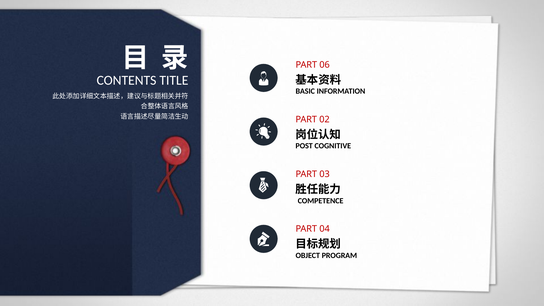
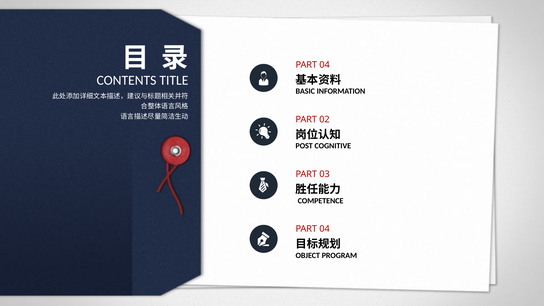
06 at (325, 65): 06 -> 04
